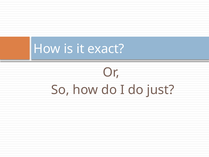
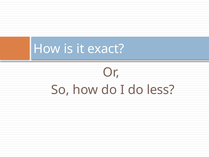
just: just -> less
